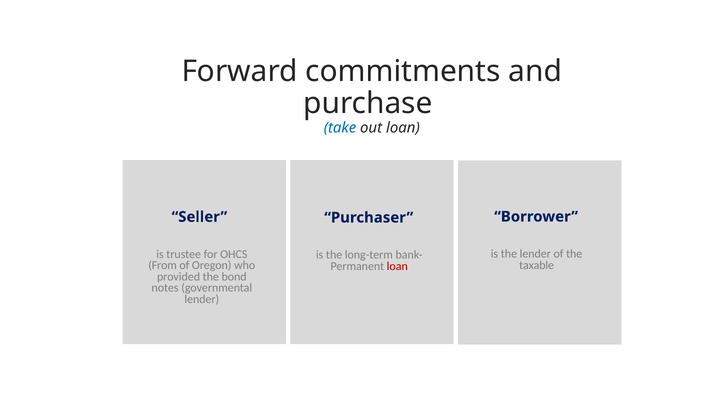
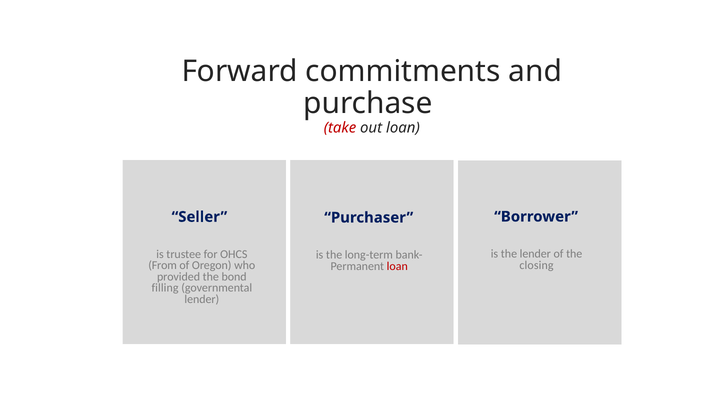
take colour: blue -> red
taxable: taxable -> closing
notes: notes -> filling
